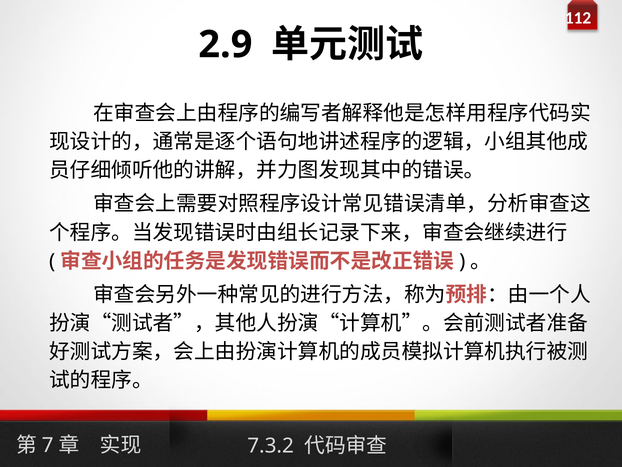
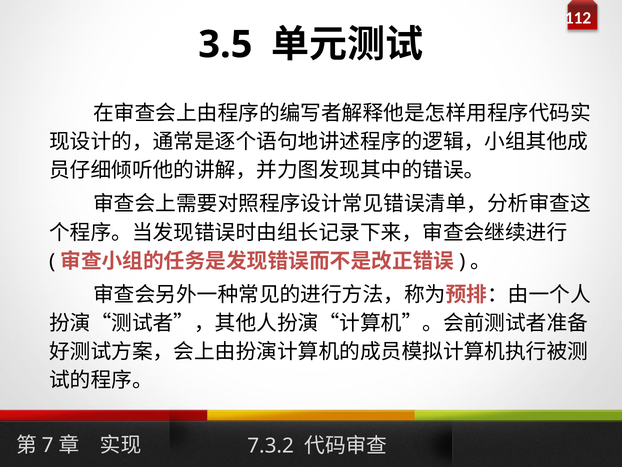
2.9: 2.9 -> 3.5
